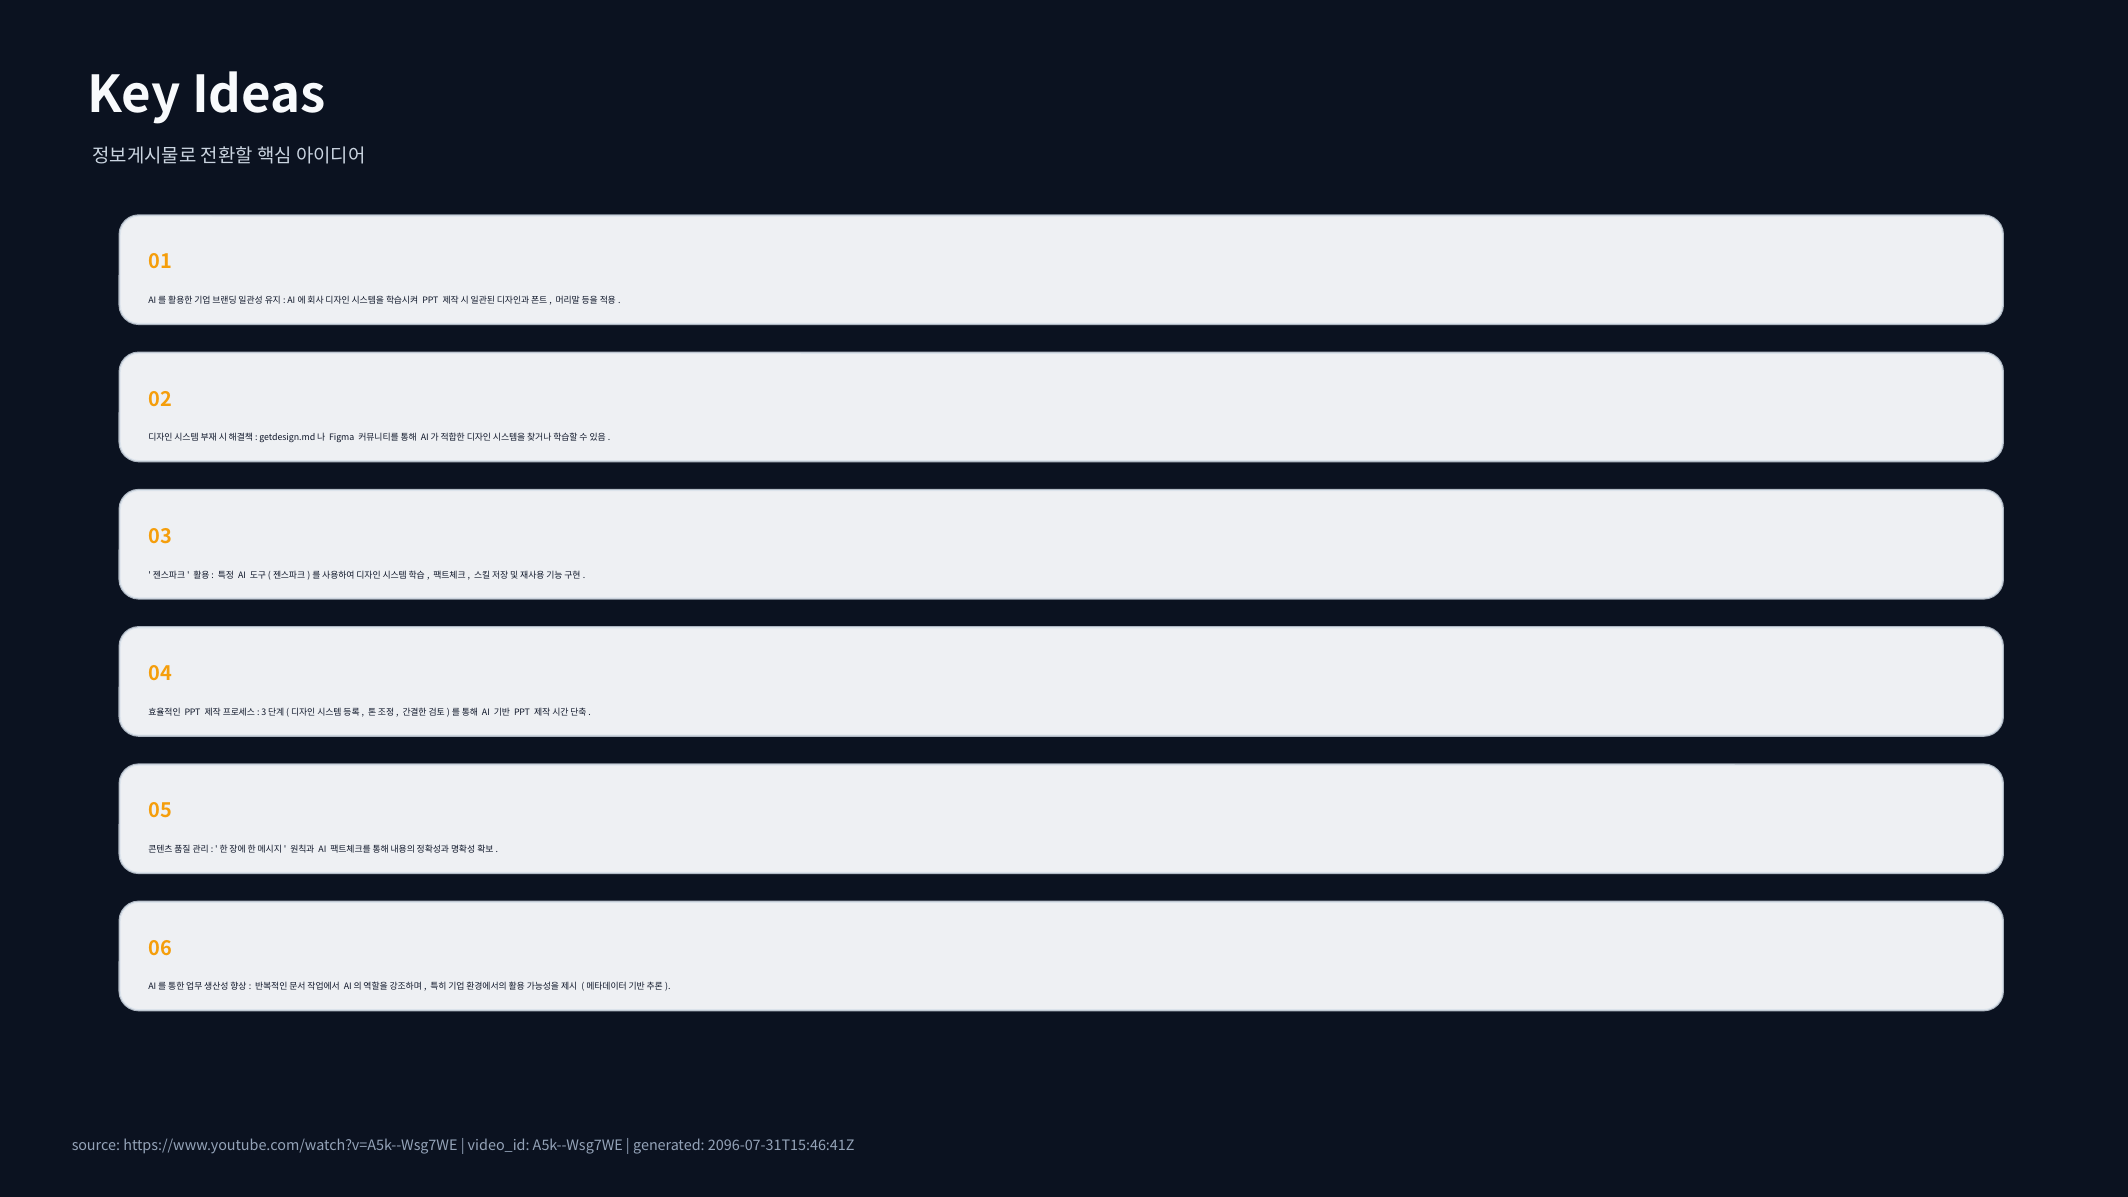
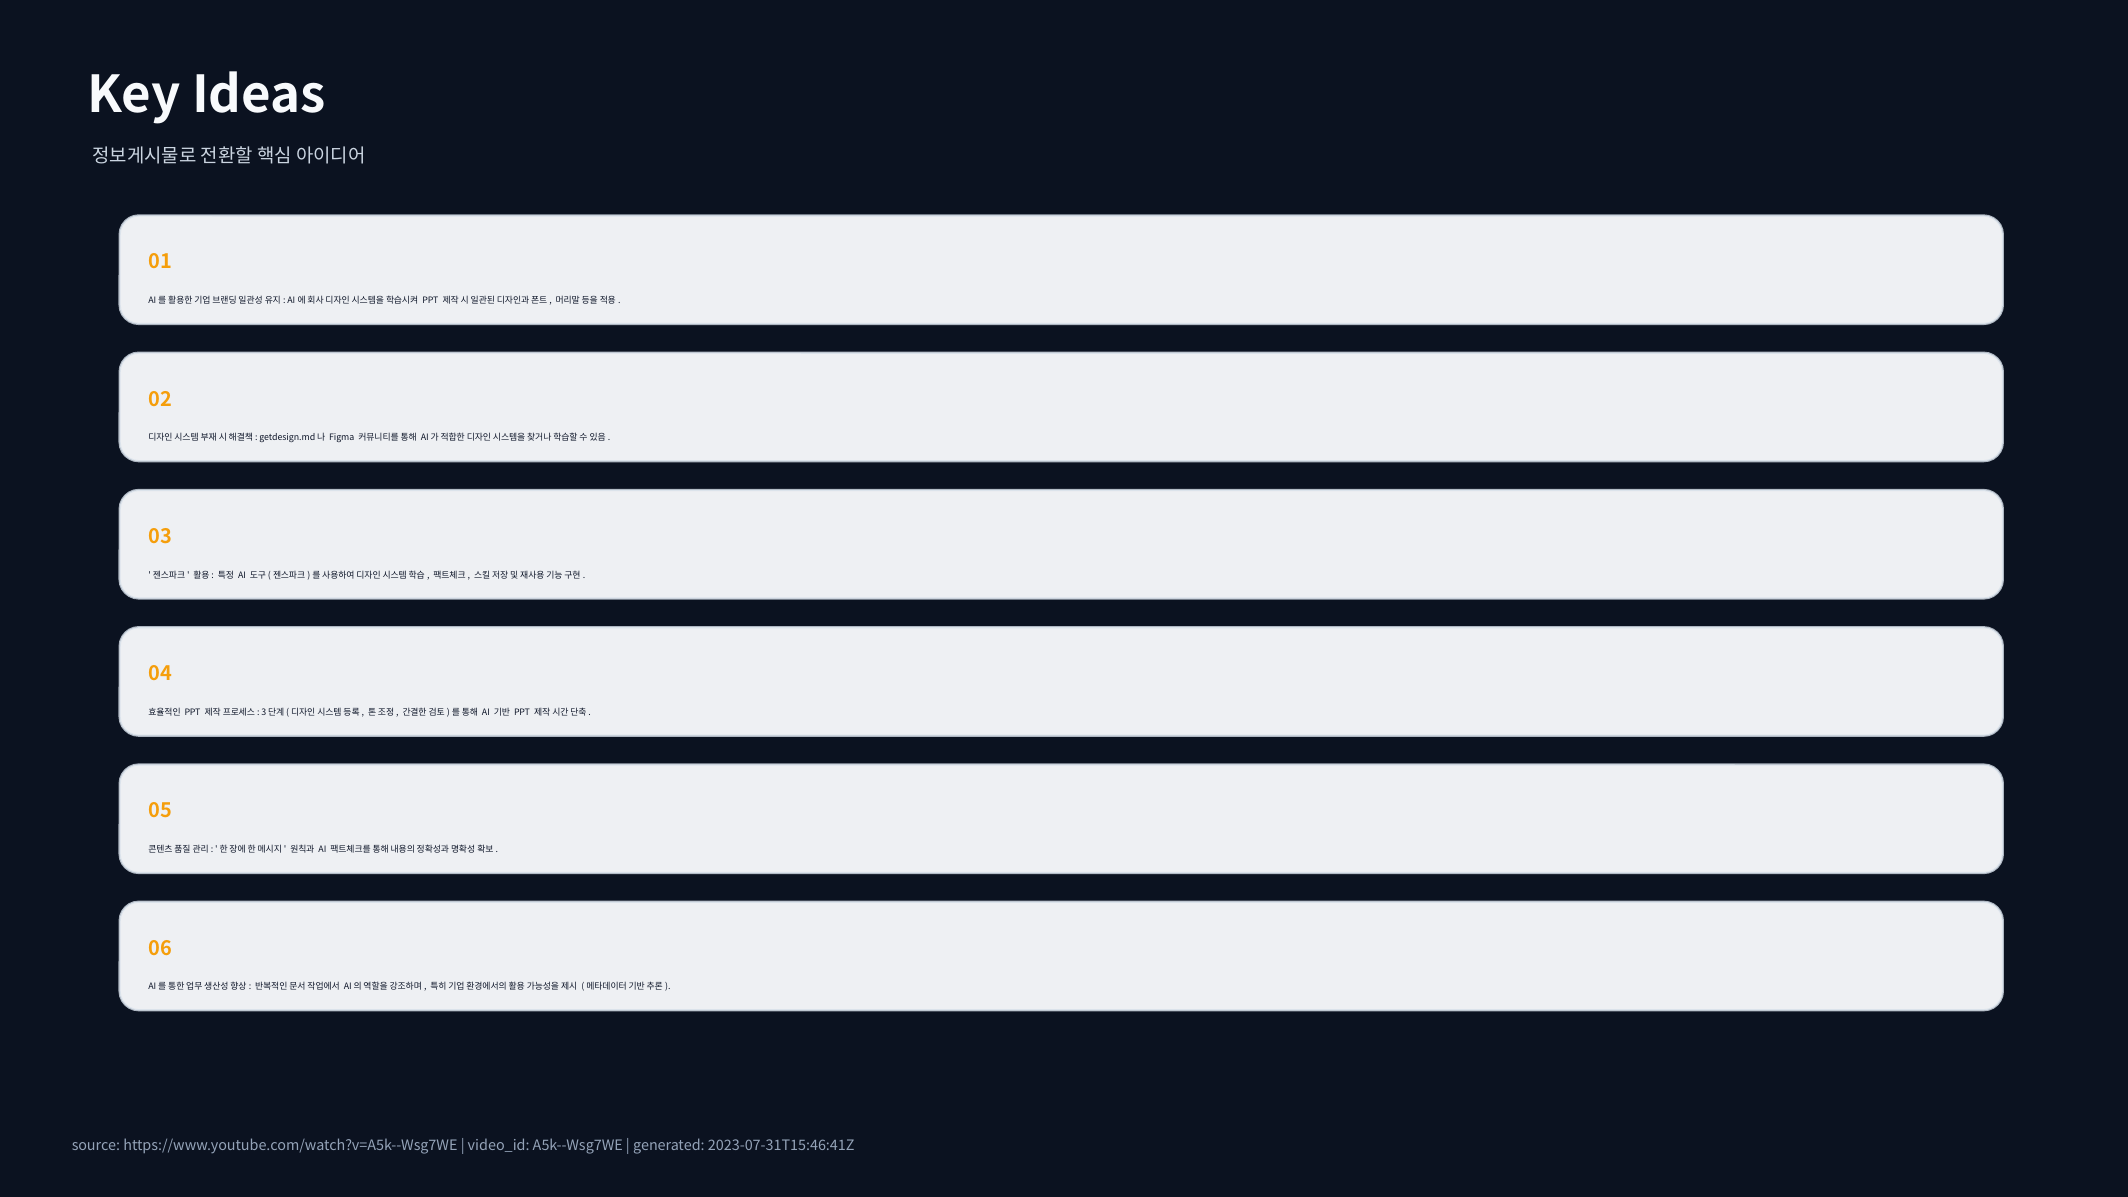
2096-07-31T15:46:41Z: 2096-07-31T15:46:41Z -> 2023-07-31T15:46:41Z
